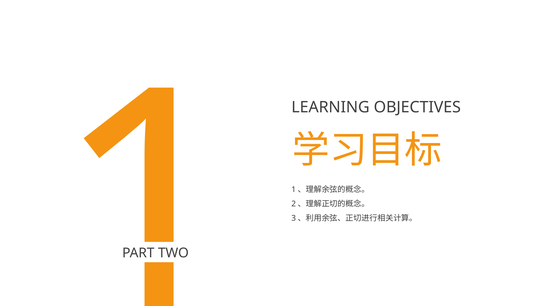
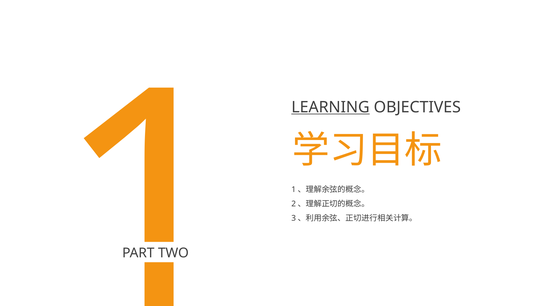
LEARNING underline: none -> present
